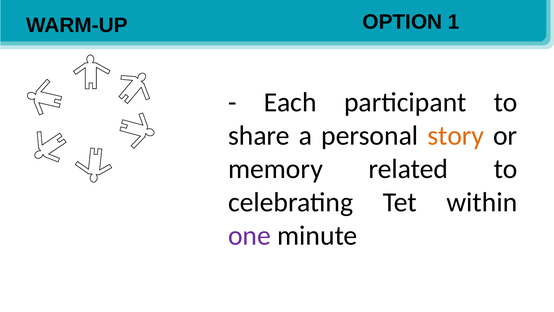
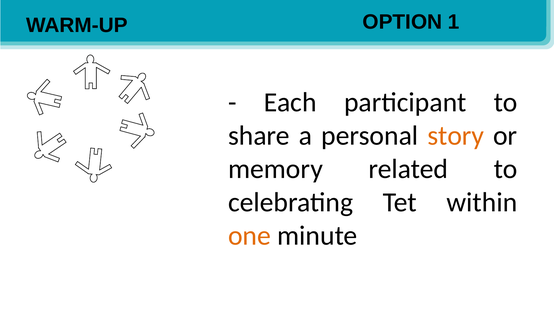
one colour: purple -> orange
